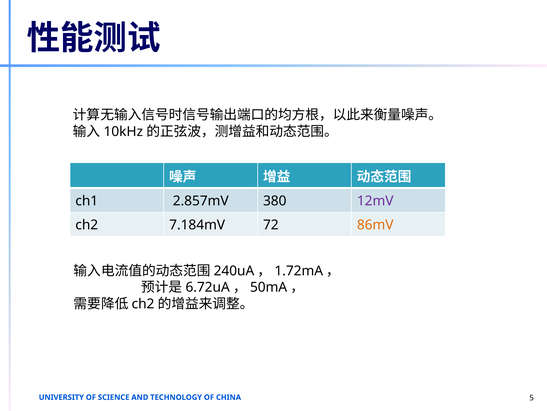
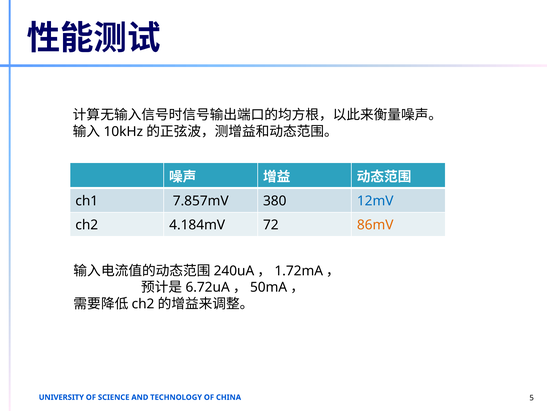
2.857mV: 2.857mV -> 7.857mV
12mV colour: purple -> blue
7.184mV: 7.184mV -> 4.184mV
